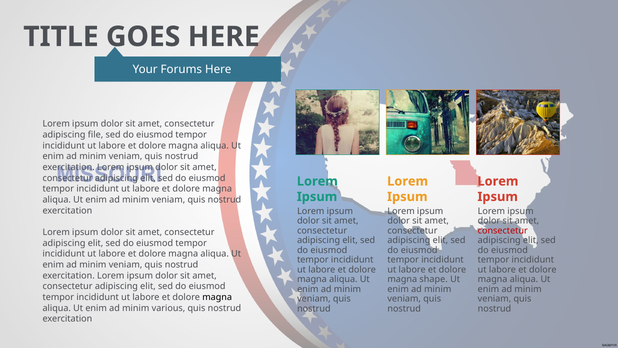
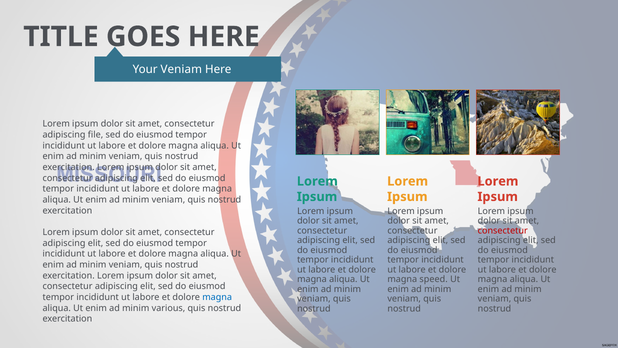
Your Forums: Forums -> Veniam
shape: shape -> speed
magna at (217, 297) colour: black -> blue
